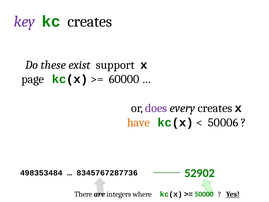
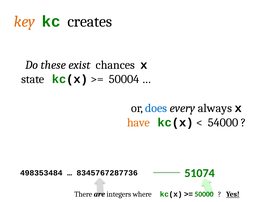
key colour: purple -> orange
support: support -> chances
page: page -> state
60000: 60000 -> 50004
does colour: purple -> blue
every creates: creates -> always
50006: 50006 -> 54000
52902: 52902 -> 51074
